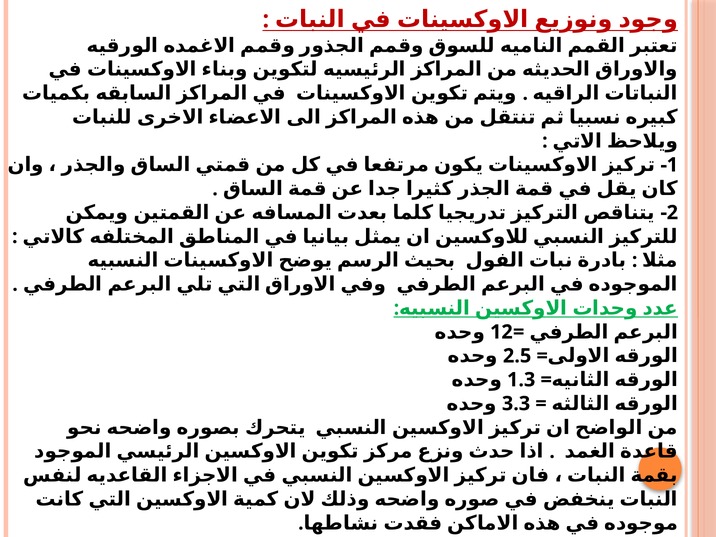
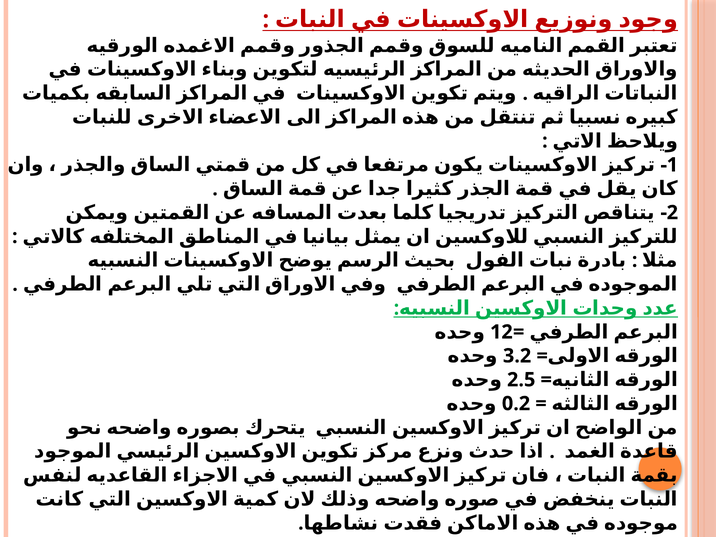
2.5: 2.5 -> 3.2
1.3: 1.3 -> 2.5
3.3: 3.3 -> 0.2
